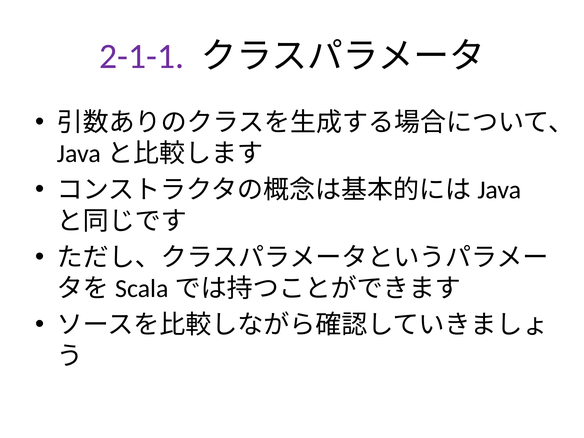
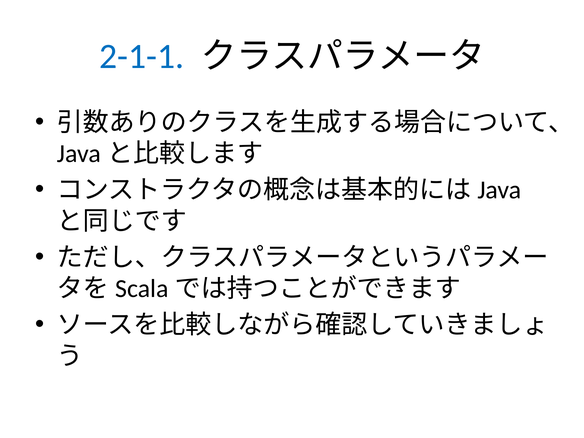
2-1-1 colour: purple -> blue
